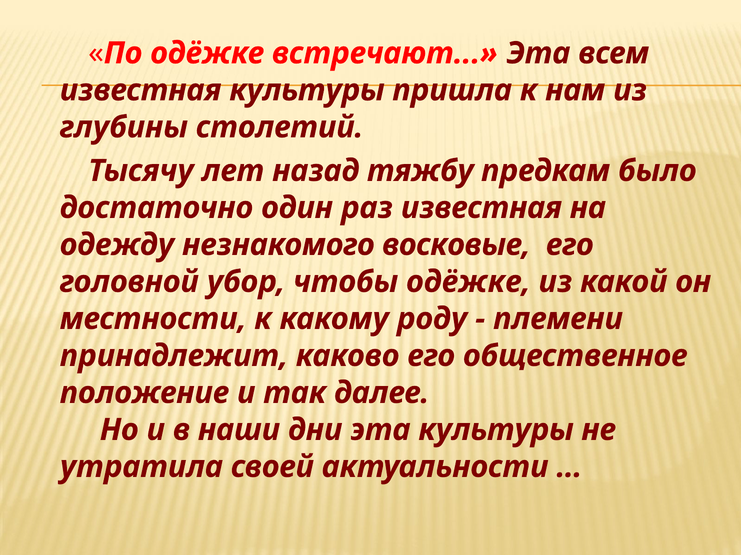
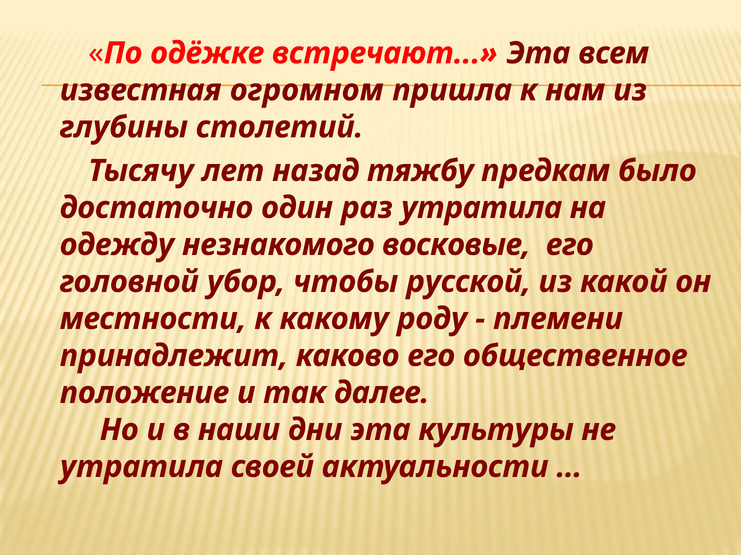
известная культуры: культуры -> огромном
раз известная: известная -> утратила
чтобы одёжке: одёжке -> русской
